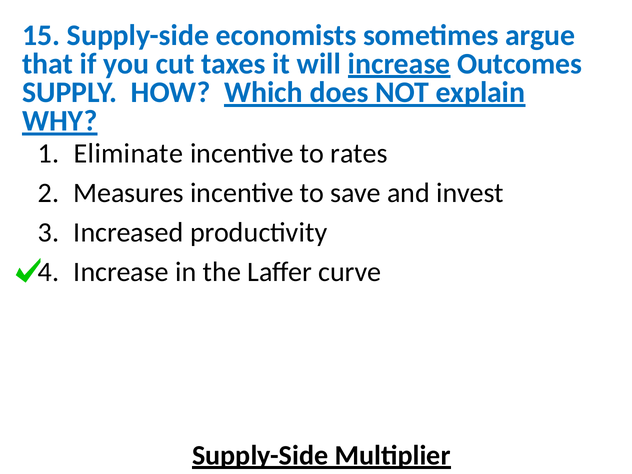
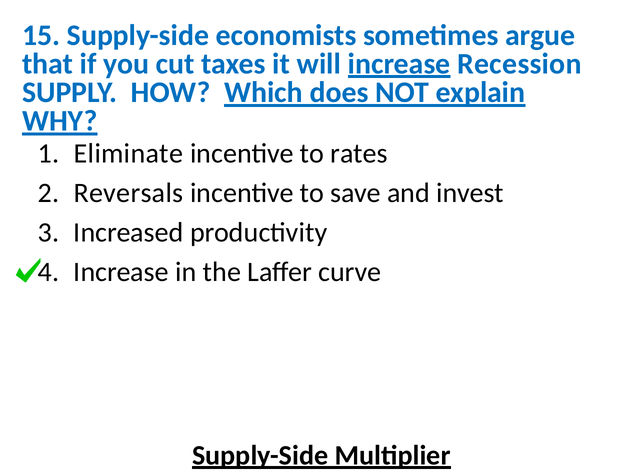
Outcomes: Outcomes -> Recession
Measures: Measures -> Reversals
